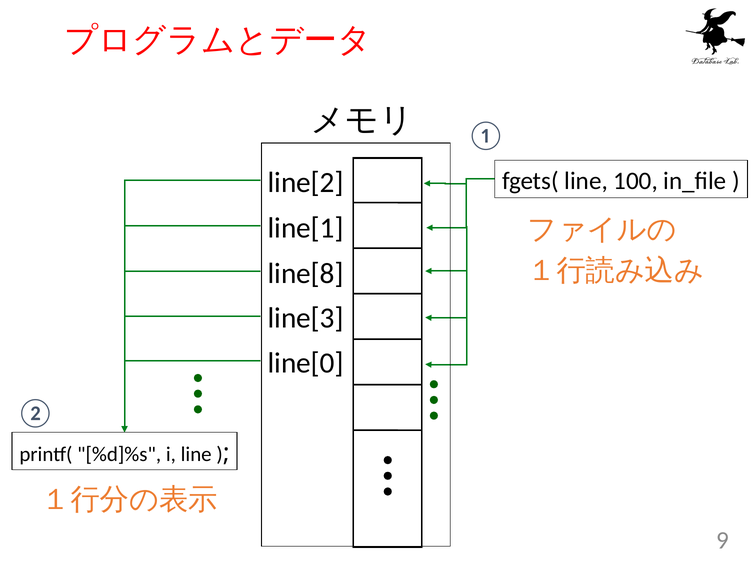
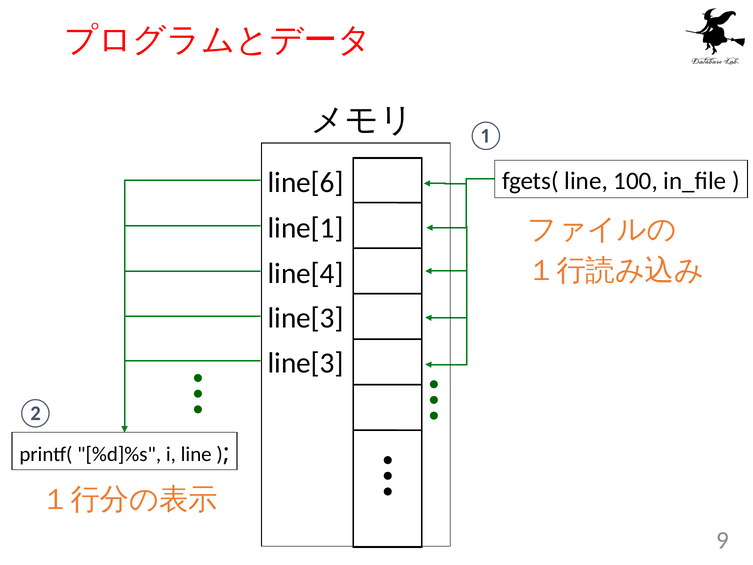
line[2: line[2 -> line[6
line[8: line[8 -> line[4
line[0 at (306, 363): line[0 -> line[3
